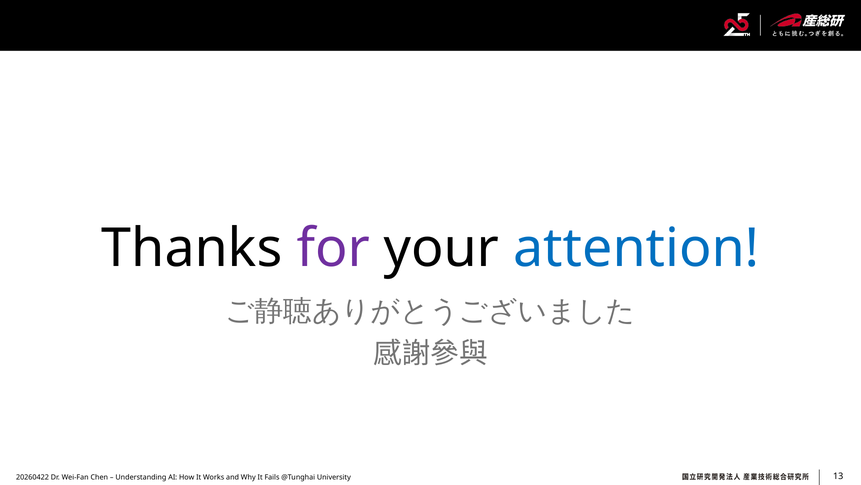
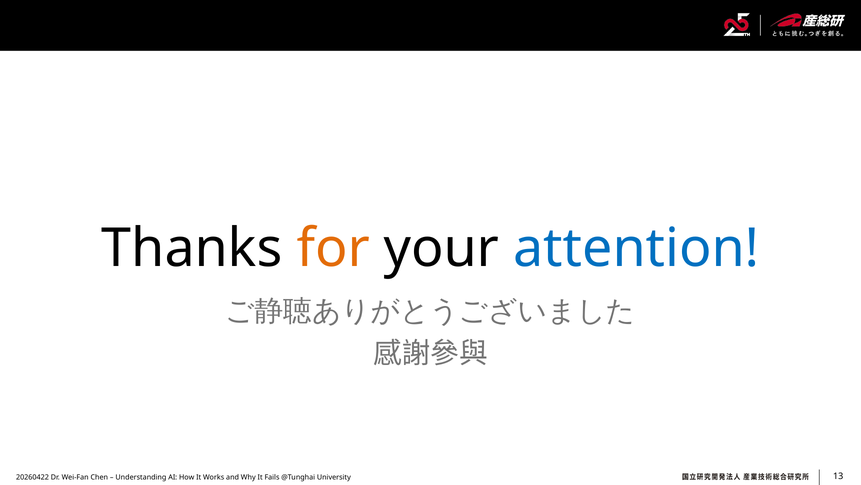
for colour: purple -> orange
